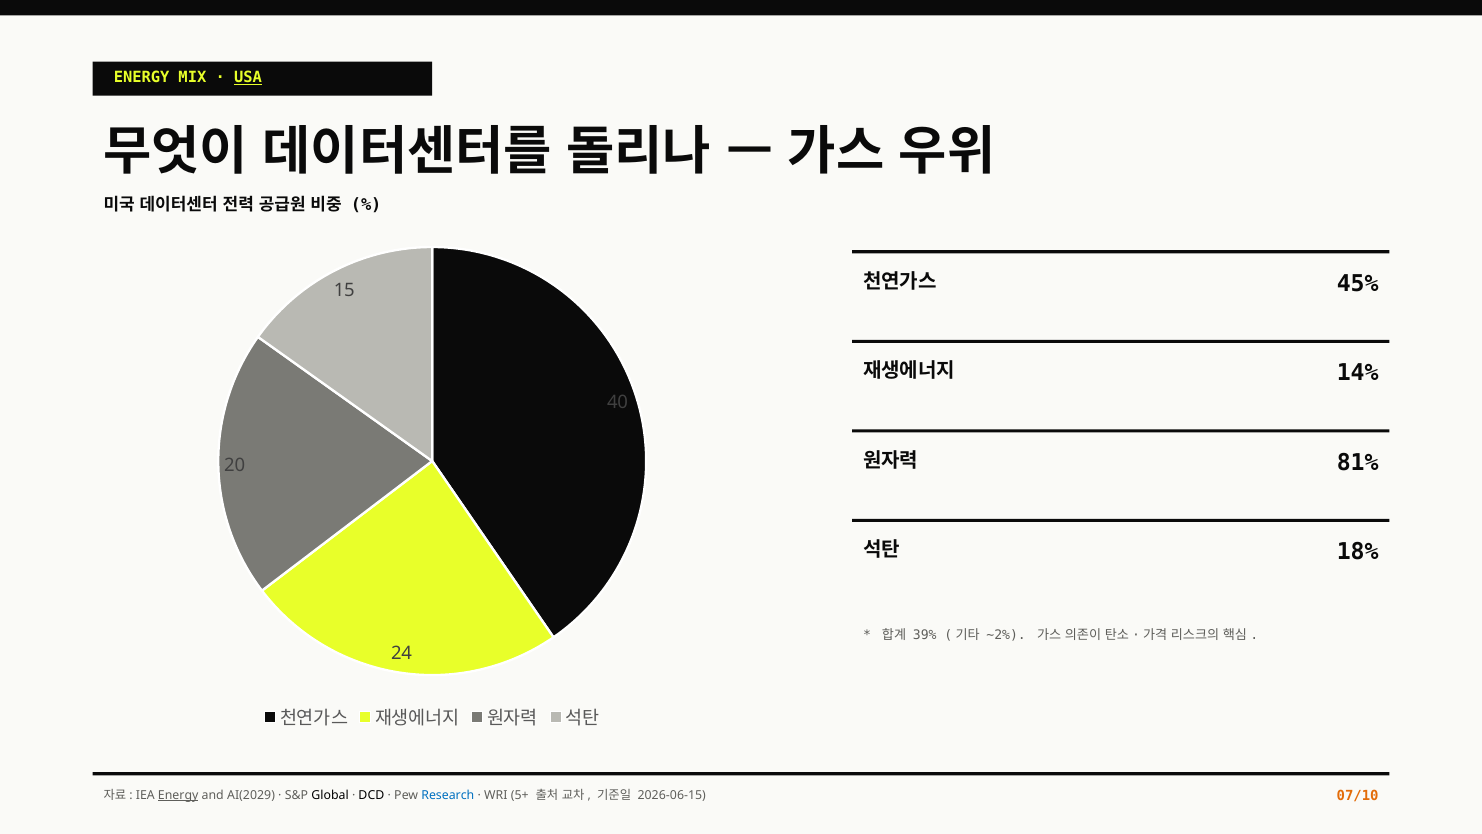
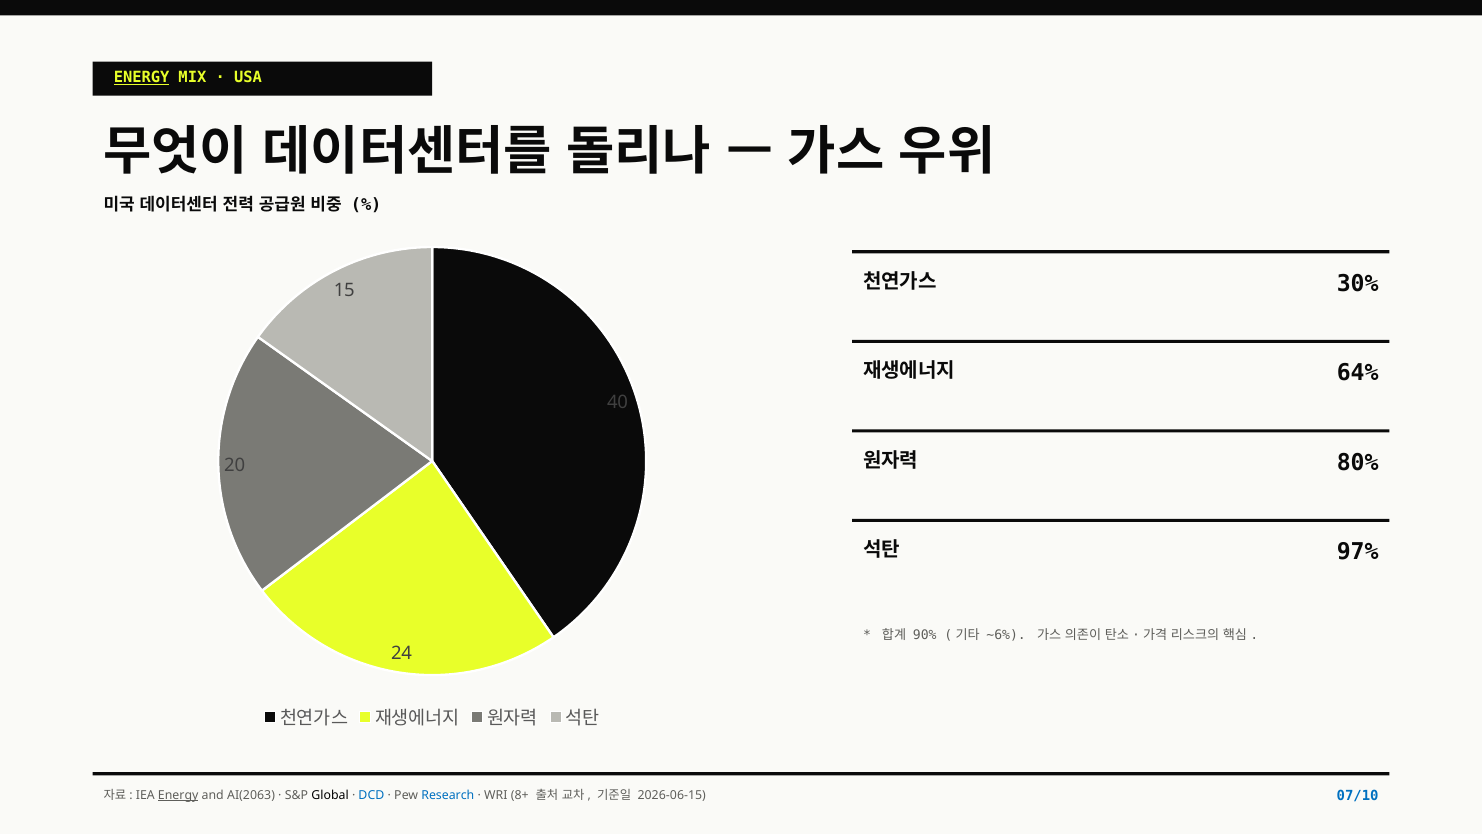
ENERGY at (142, 78) underline: none -> present
USA underline: present -> none
45%: 45% -> 30%
14%: 14% -> 64%
81%: 81% -> 80%
18%: 18% -> 97%
39%: 39% -> 90%
~2%: ~2% -> ~6%
AI(2029: AI(2029 -> AI(2063
DCD colour: black -> blue
5+: 5+ -> 8+
07/10 colour: orange -> blue
